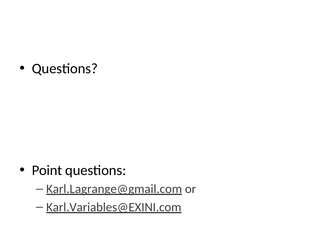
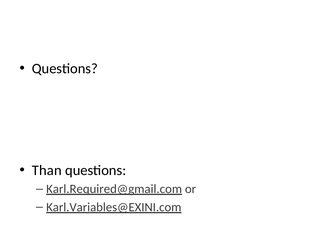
Point: Point -> Than
Karl.Lagrange@gmail.com: Karl.Lagrange@gmail.com -> Karl.Required@gmail.com
